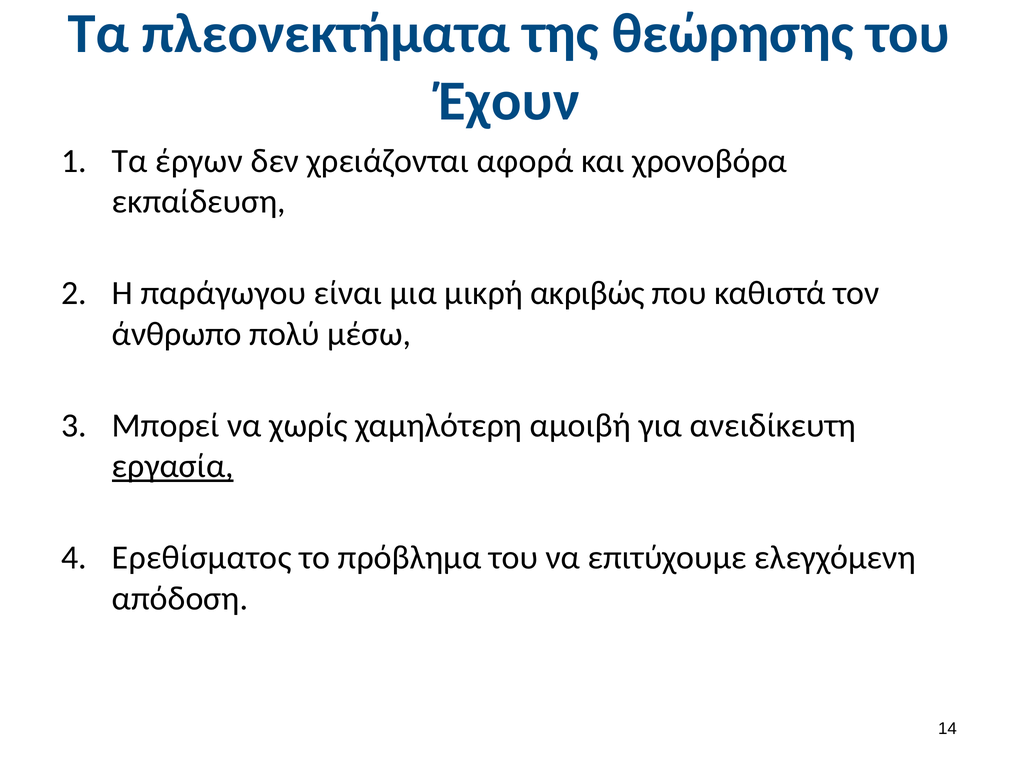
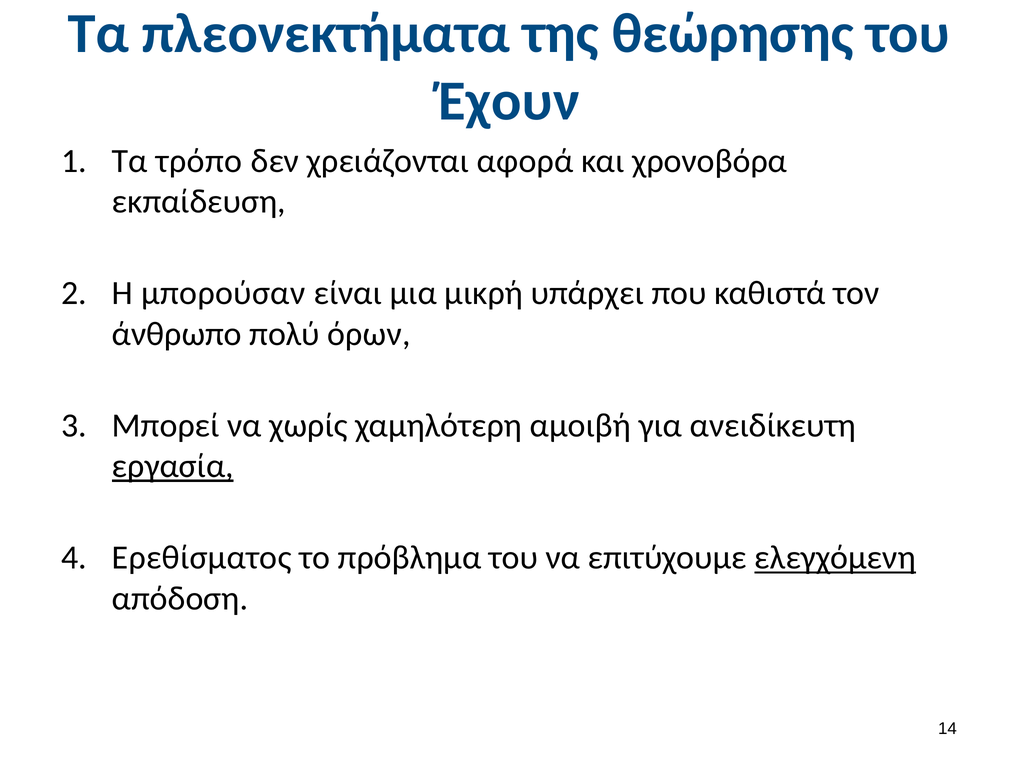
έργων: έργων -> τρόπο
παράγωγου: παράγωγου -> μπορούσαν
ακριβώς: ακριβώς -> υπάρχει
μέσω: μέσω -> όρων
ελεγχόμενη underline: none -> present
